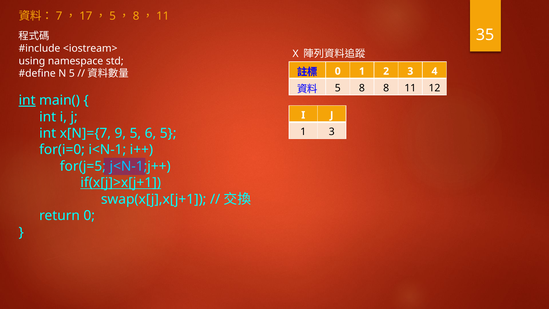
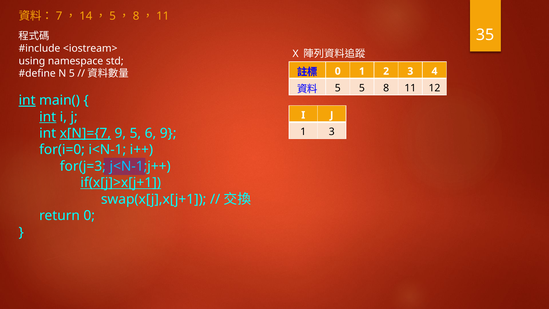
17: 17 -> 14
5 8: 8 -> 5
int at (48, 117) underline: none -> present
x[N]={7 underline: none -> present
6 5: 5 -> 9
for(j=5: for(j=5 -> for(j=3
